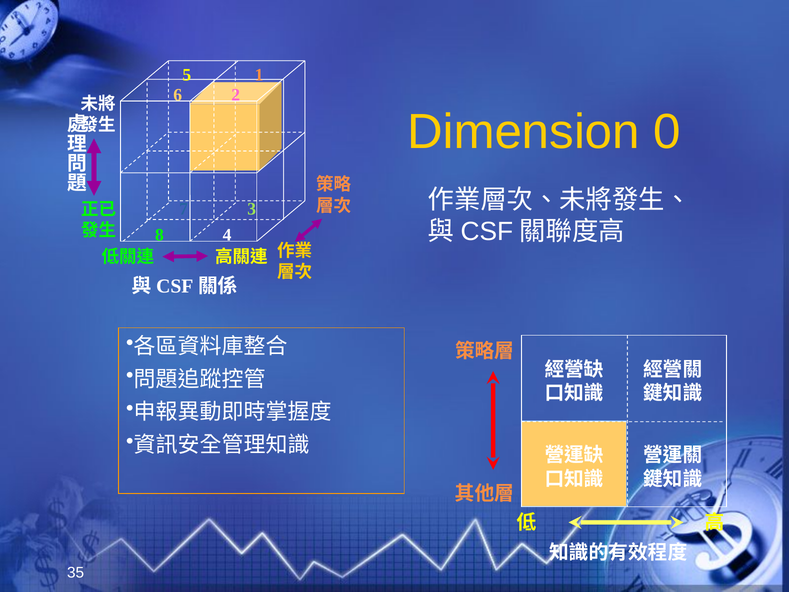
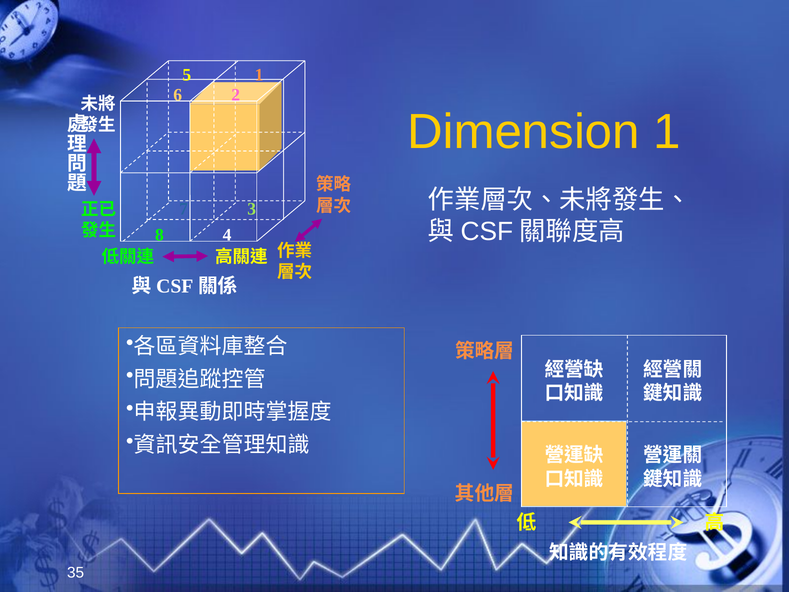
Dimension 0: 0 -> 1
